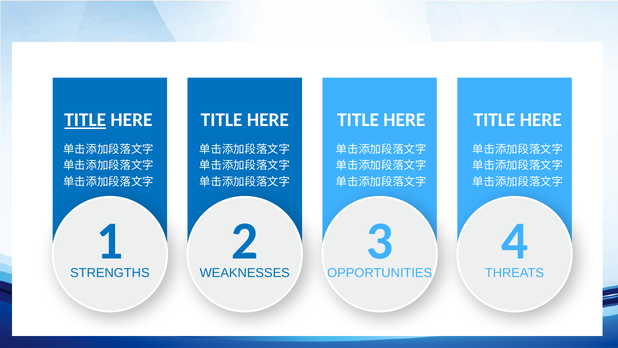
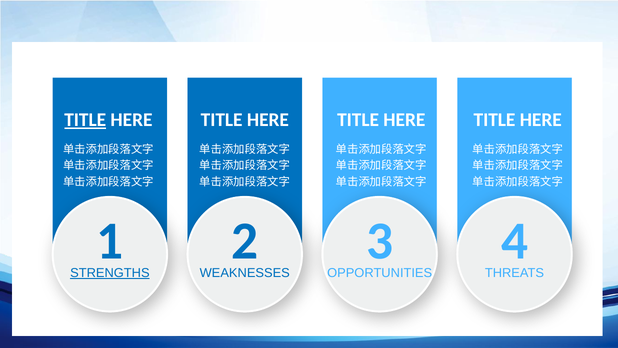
STRENGTHS underline: none -> present
